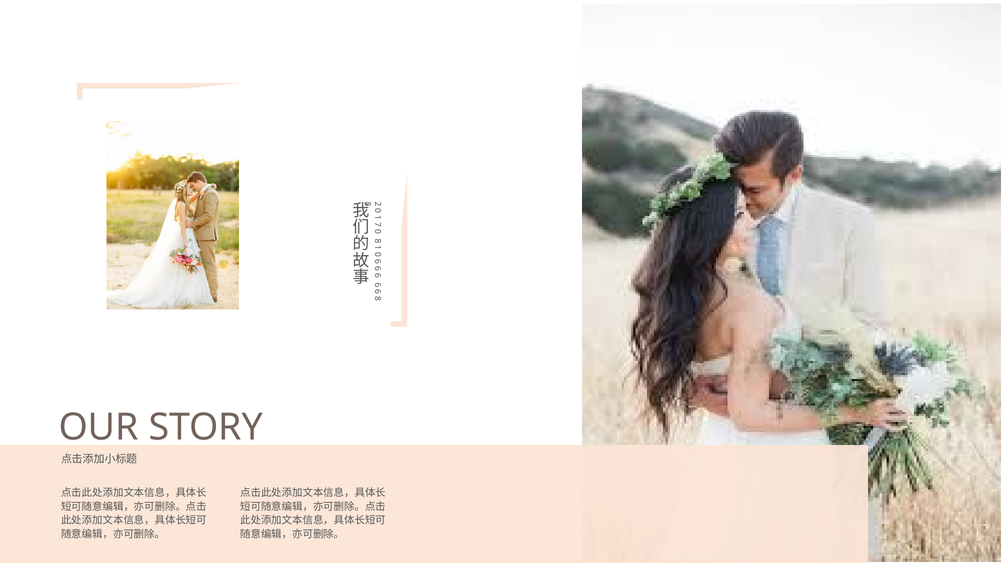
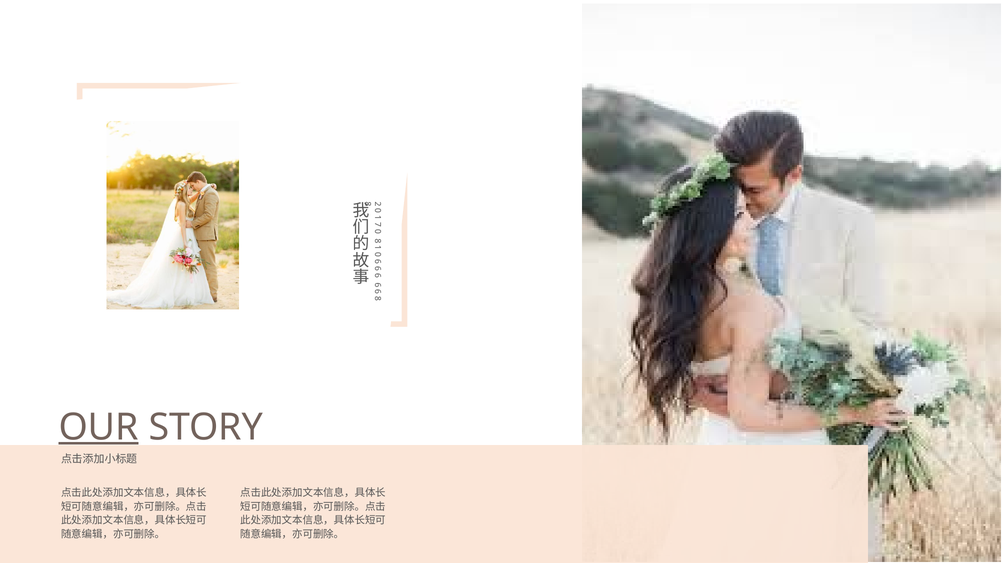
OUR underline: none -> present
